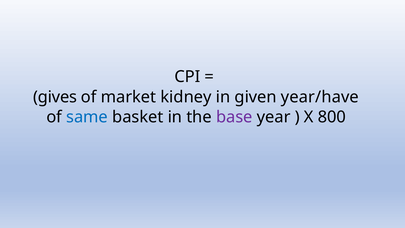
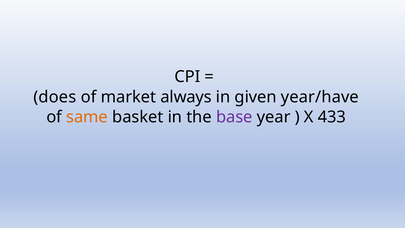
gives: gives -> does
kidney: kidney -> always
same colour: blue -> orange
800: 800 -> 433
